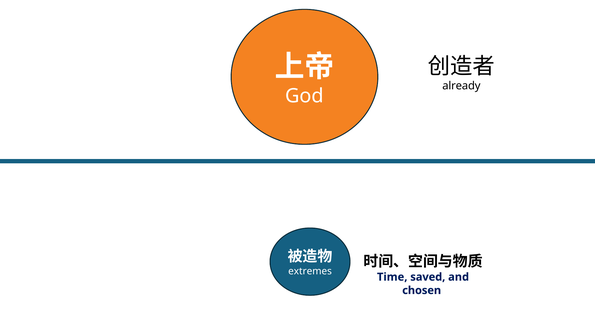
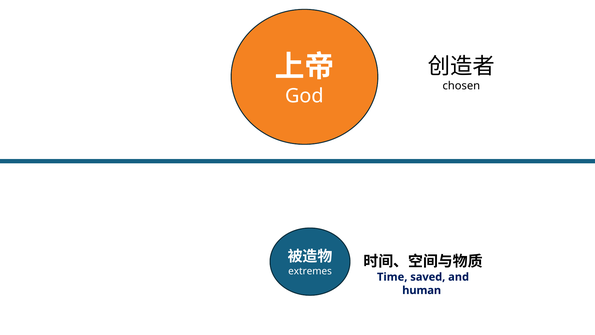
already: already -> chosen
chosen: chosen -> human
